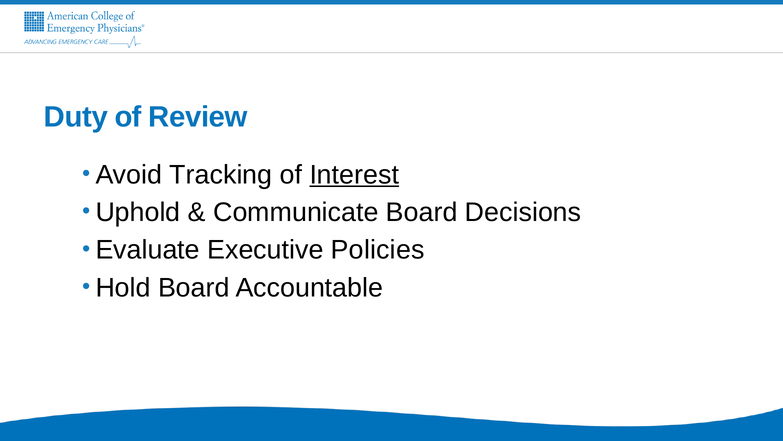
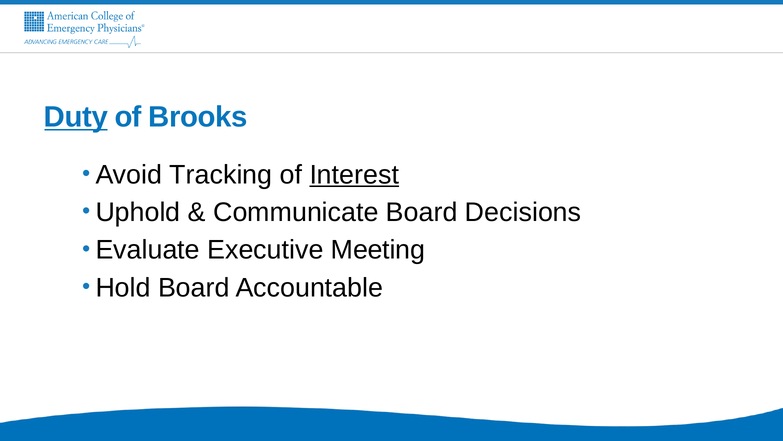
Duty underline: none -> present
Review: Review -> Brooks
Policies: Policies -> Meeting
